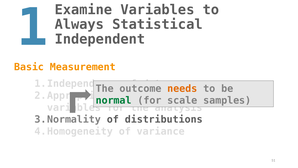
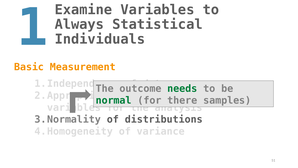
Independent: Independent -> Individuals
needs colour: orange -> green
scale: scale -> there
